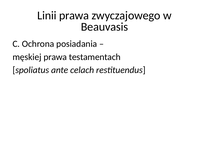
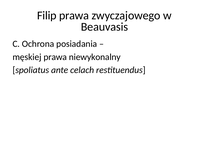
Linii: Linii -> Filip
testamentach: testamentach -> niewykonalny
